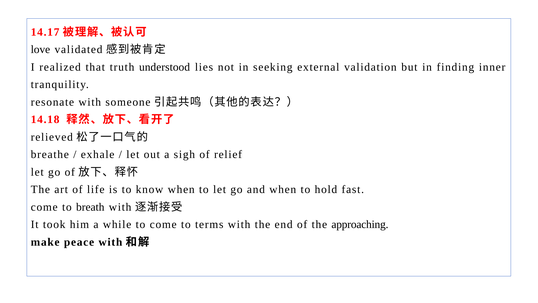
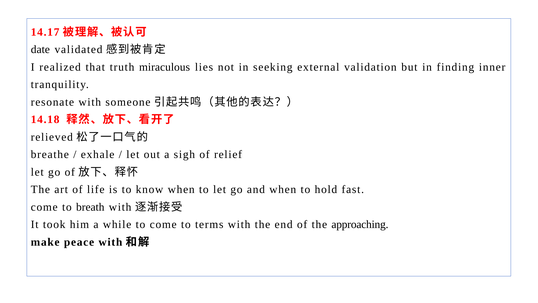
love: love -> date
understood: understood -> miraculous
